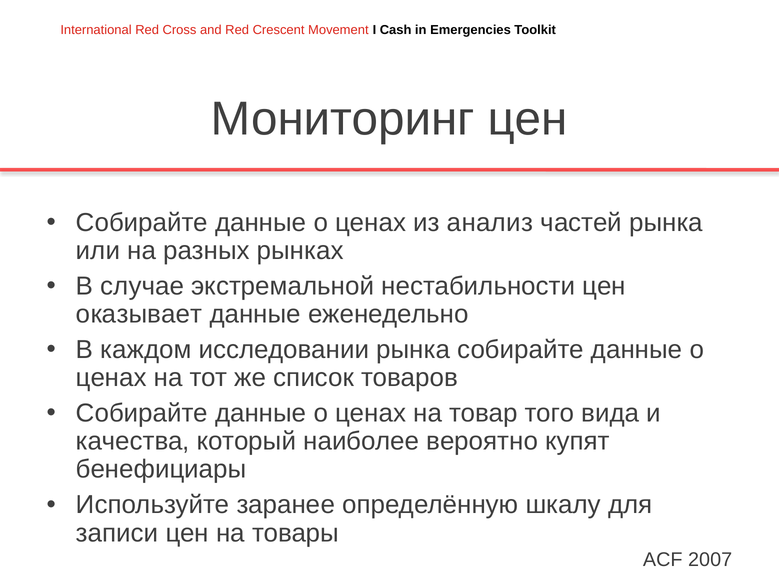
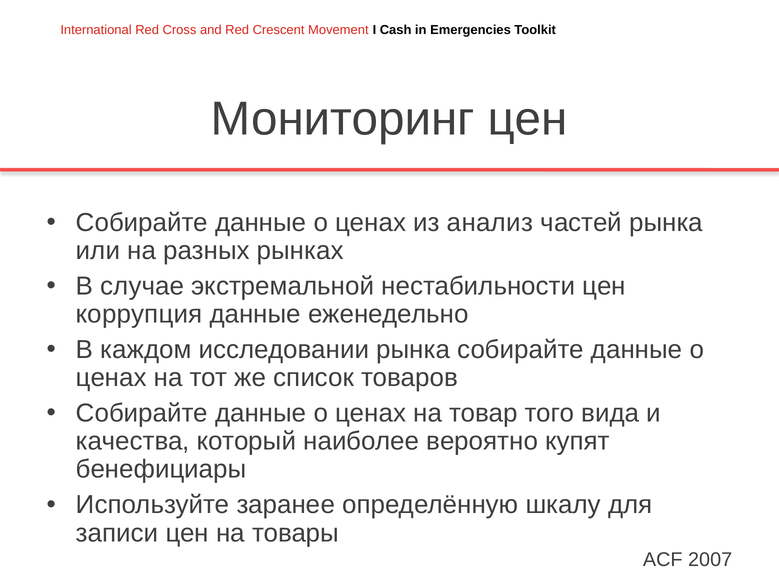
оказывает: оказывает -> коррупция
